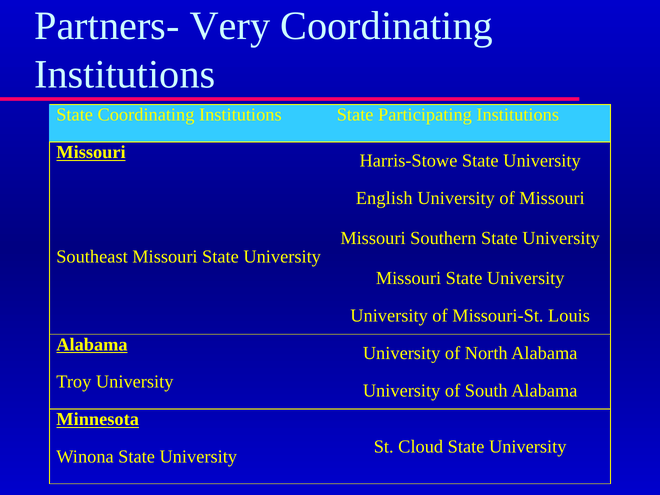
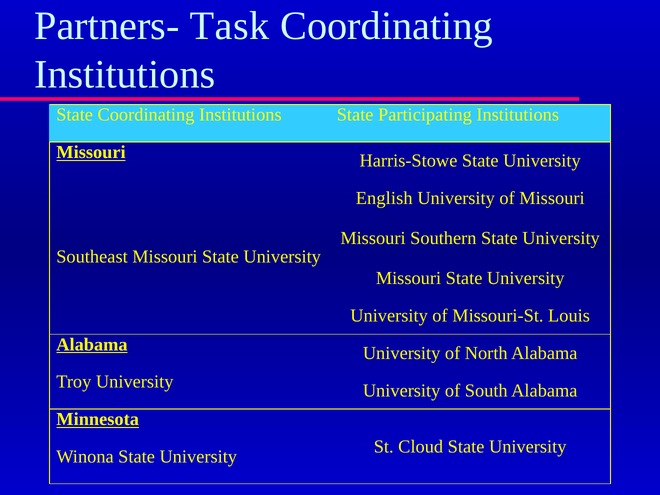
Very: Very -> Task
